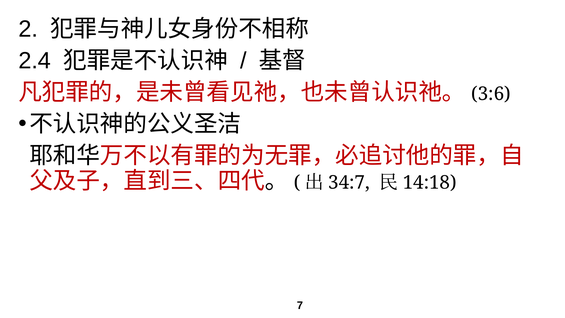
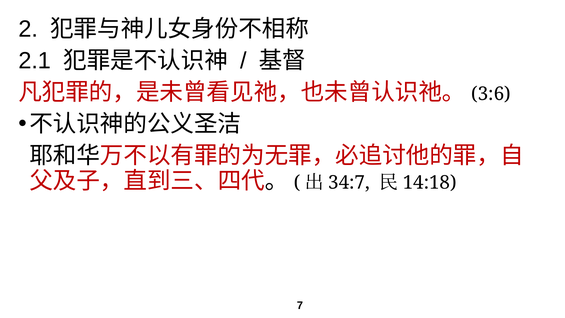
2.4: 2.4 -> 2.1
